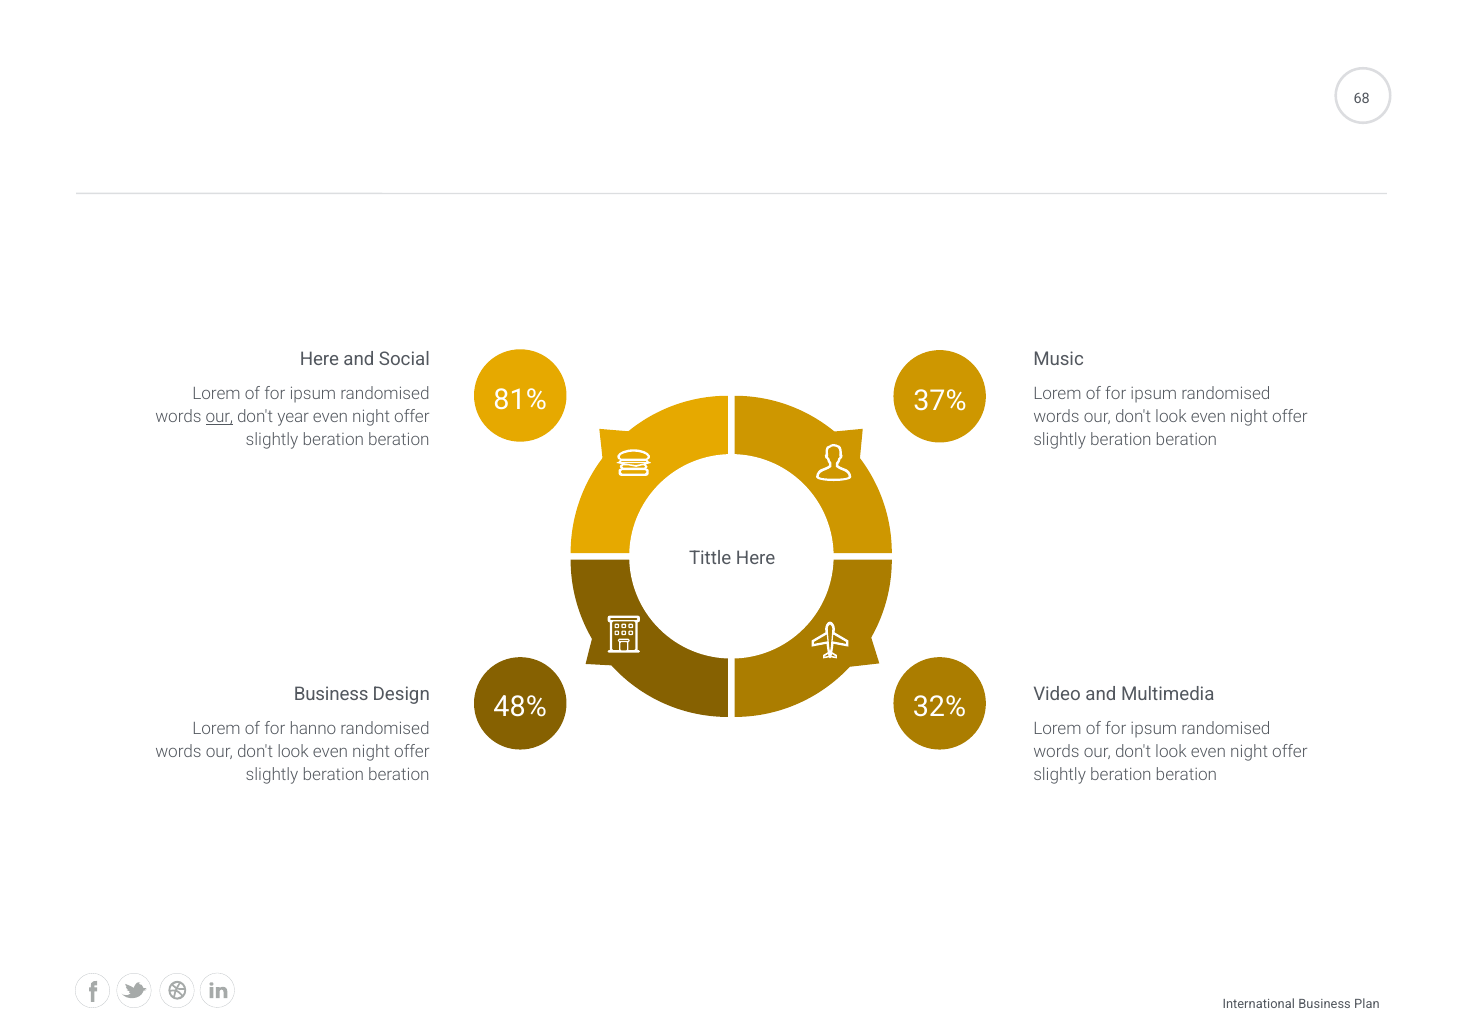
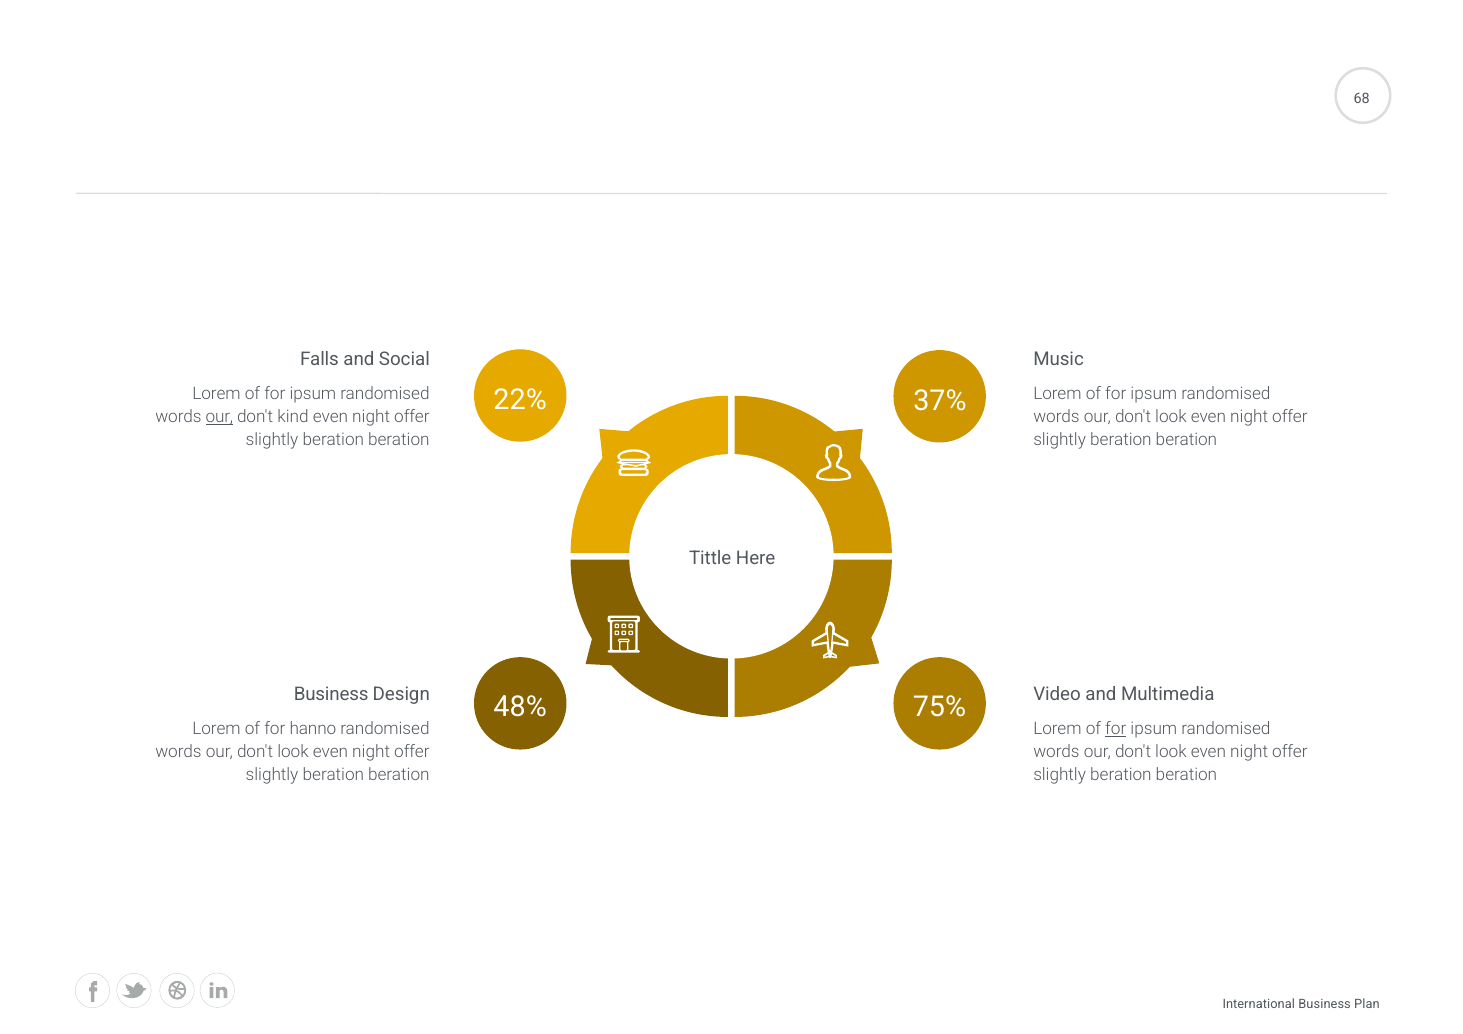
Here at (319, 360): Here -> Falls
81%: 81% -> 22%
year: year -> kind
32%: 32% -> 75%
for at (1116, 729) underline: none -> present
